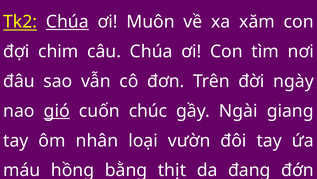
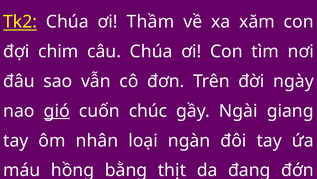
Chúa at (67, 22) underline: present -> none
Muôn: Muôn -> Thầm
vườn: vườn -> ngàn
